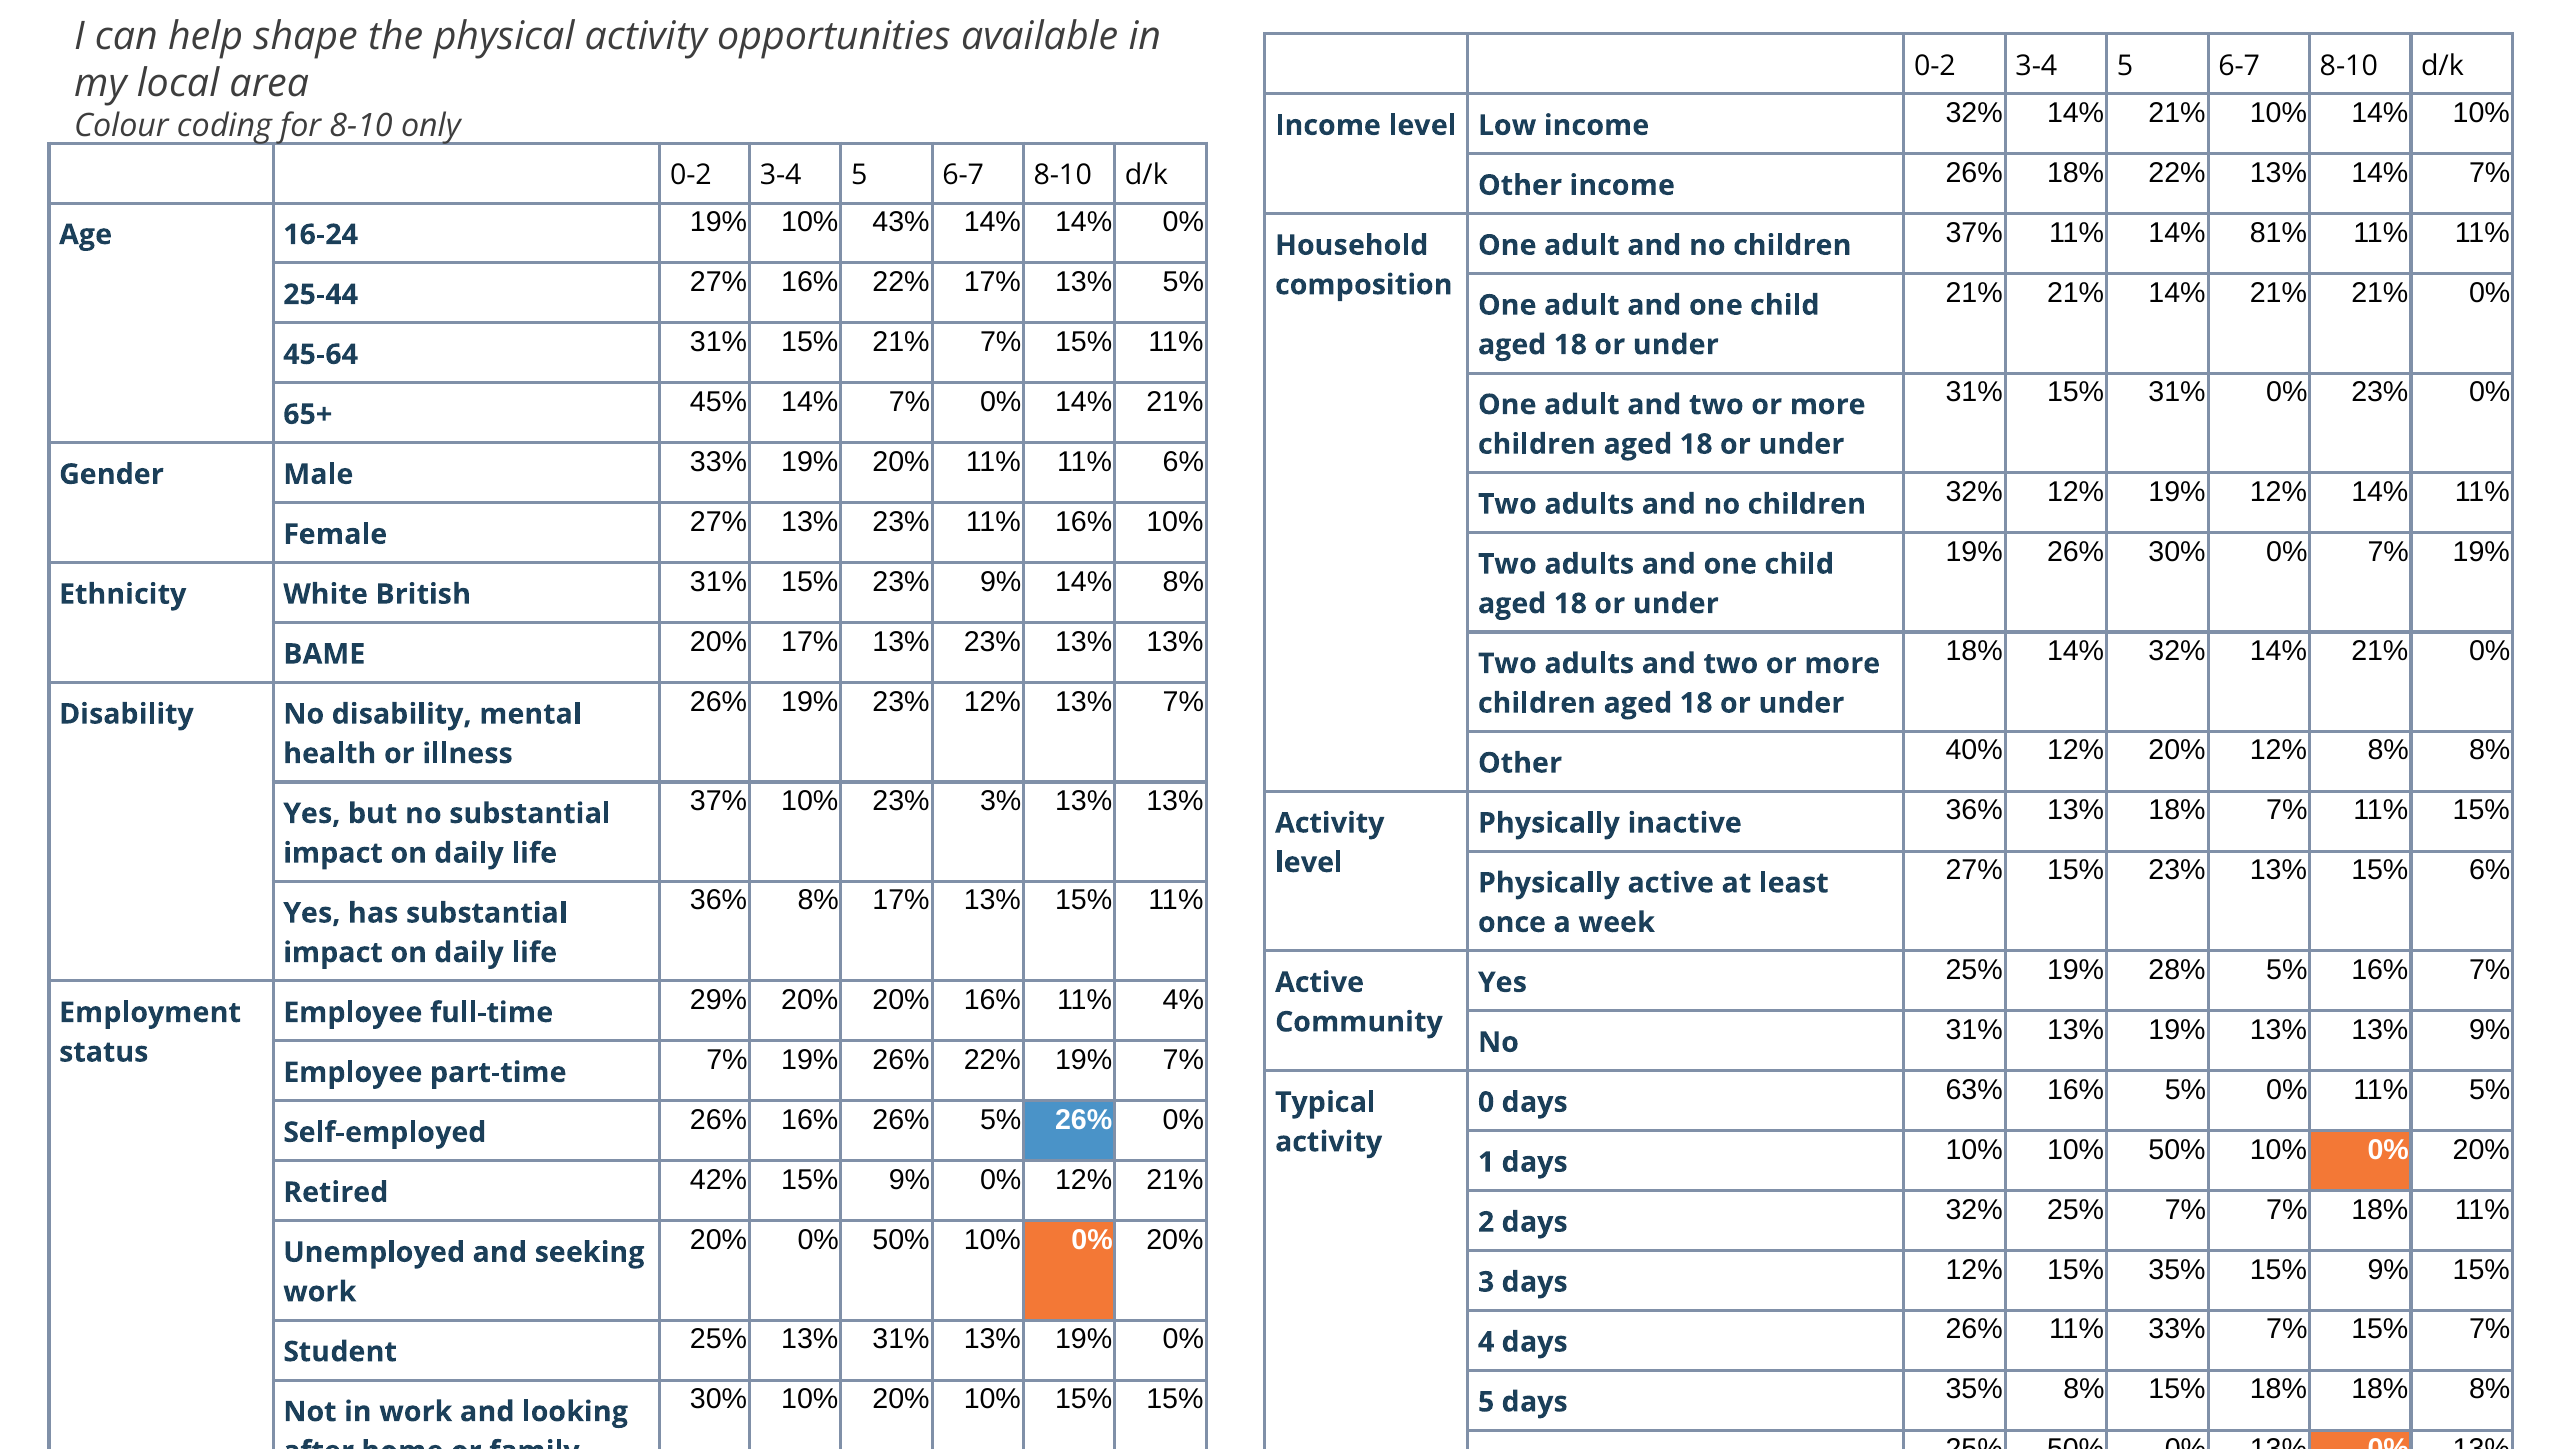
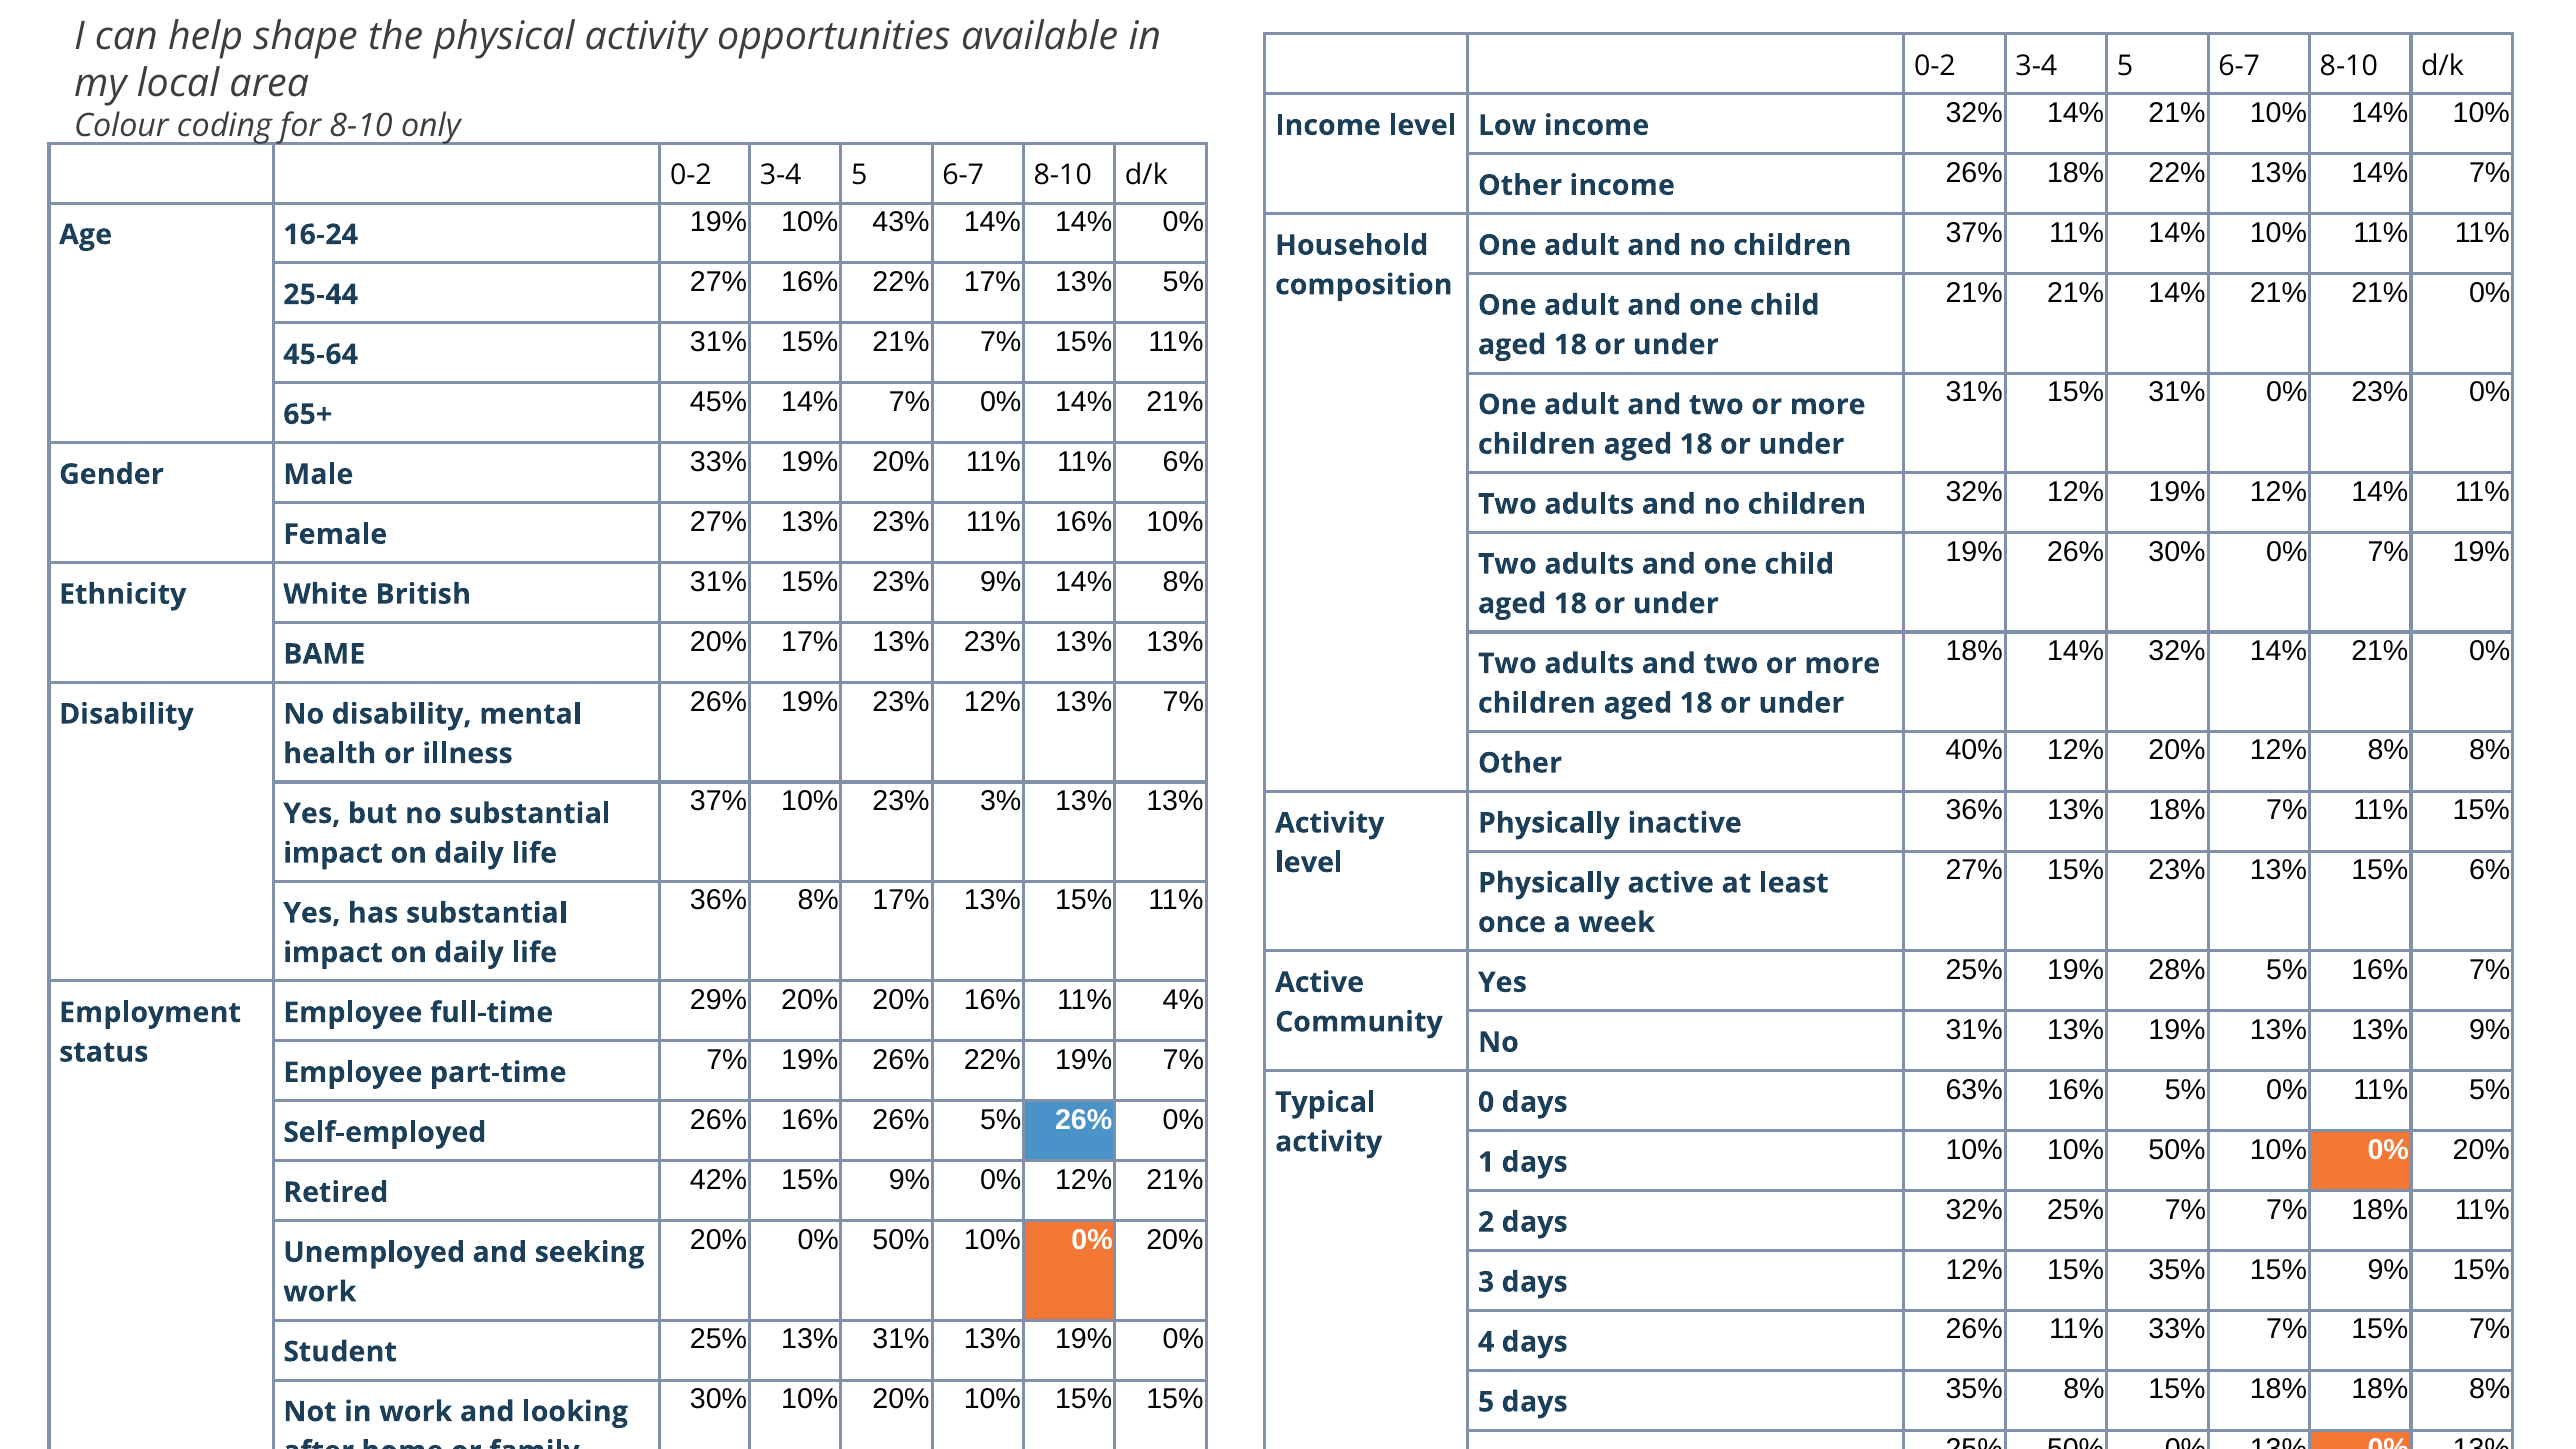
11% 14% 81%: 81% -> 10%
